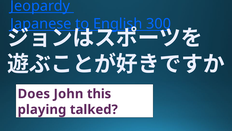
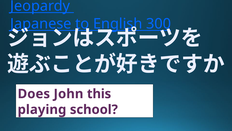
talked: talked -> school
